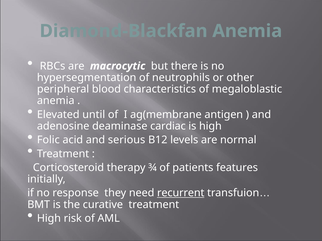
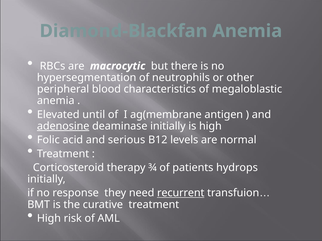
adenosine underline: none -> present
deaminase cardiac: cardiac -> initially
features: features -> hydrops
